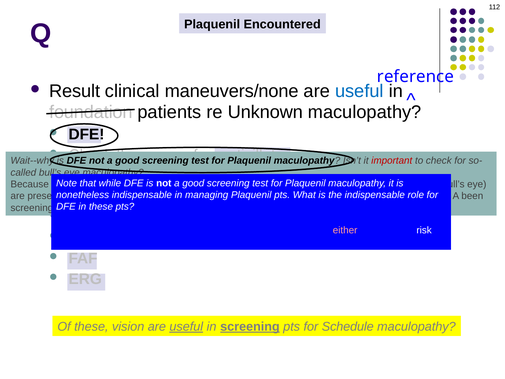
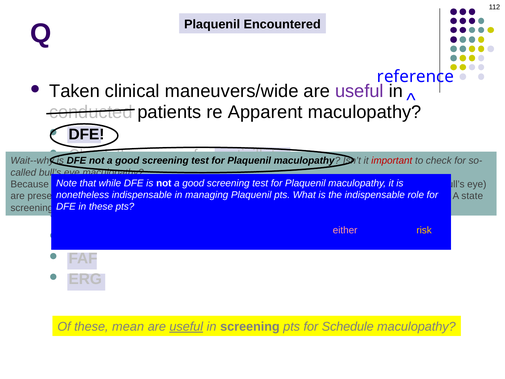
Result: Result -> Taken
maneuvers/none: maneuvers/none -> maneuvers/wide
useful at (359, 91) colour: blue -> purple
foundation: foundation -> conducted
re Unknown: Unknown -> Apparent
been: been -> state
risk colour: white -> yellow
these vision: vision -> mean
screening at (250, 327) underline: present -> none
